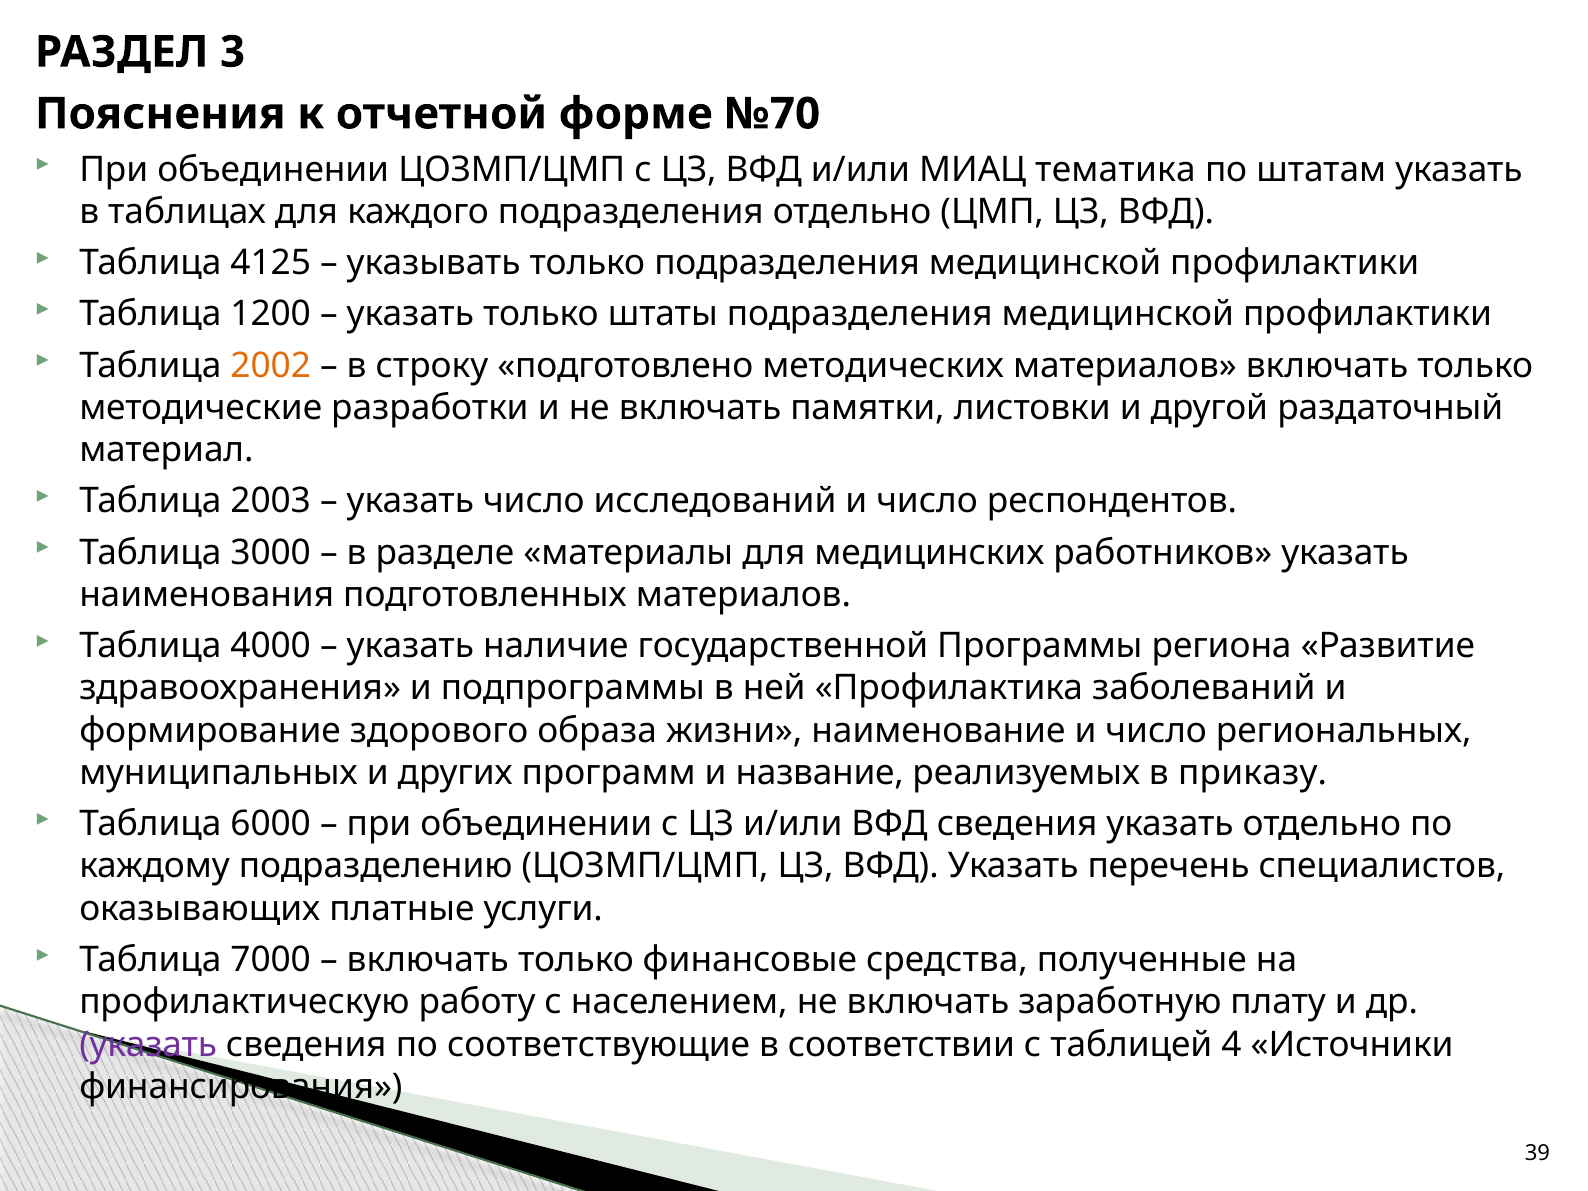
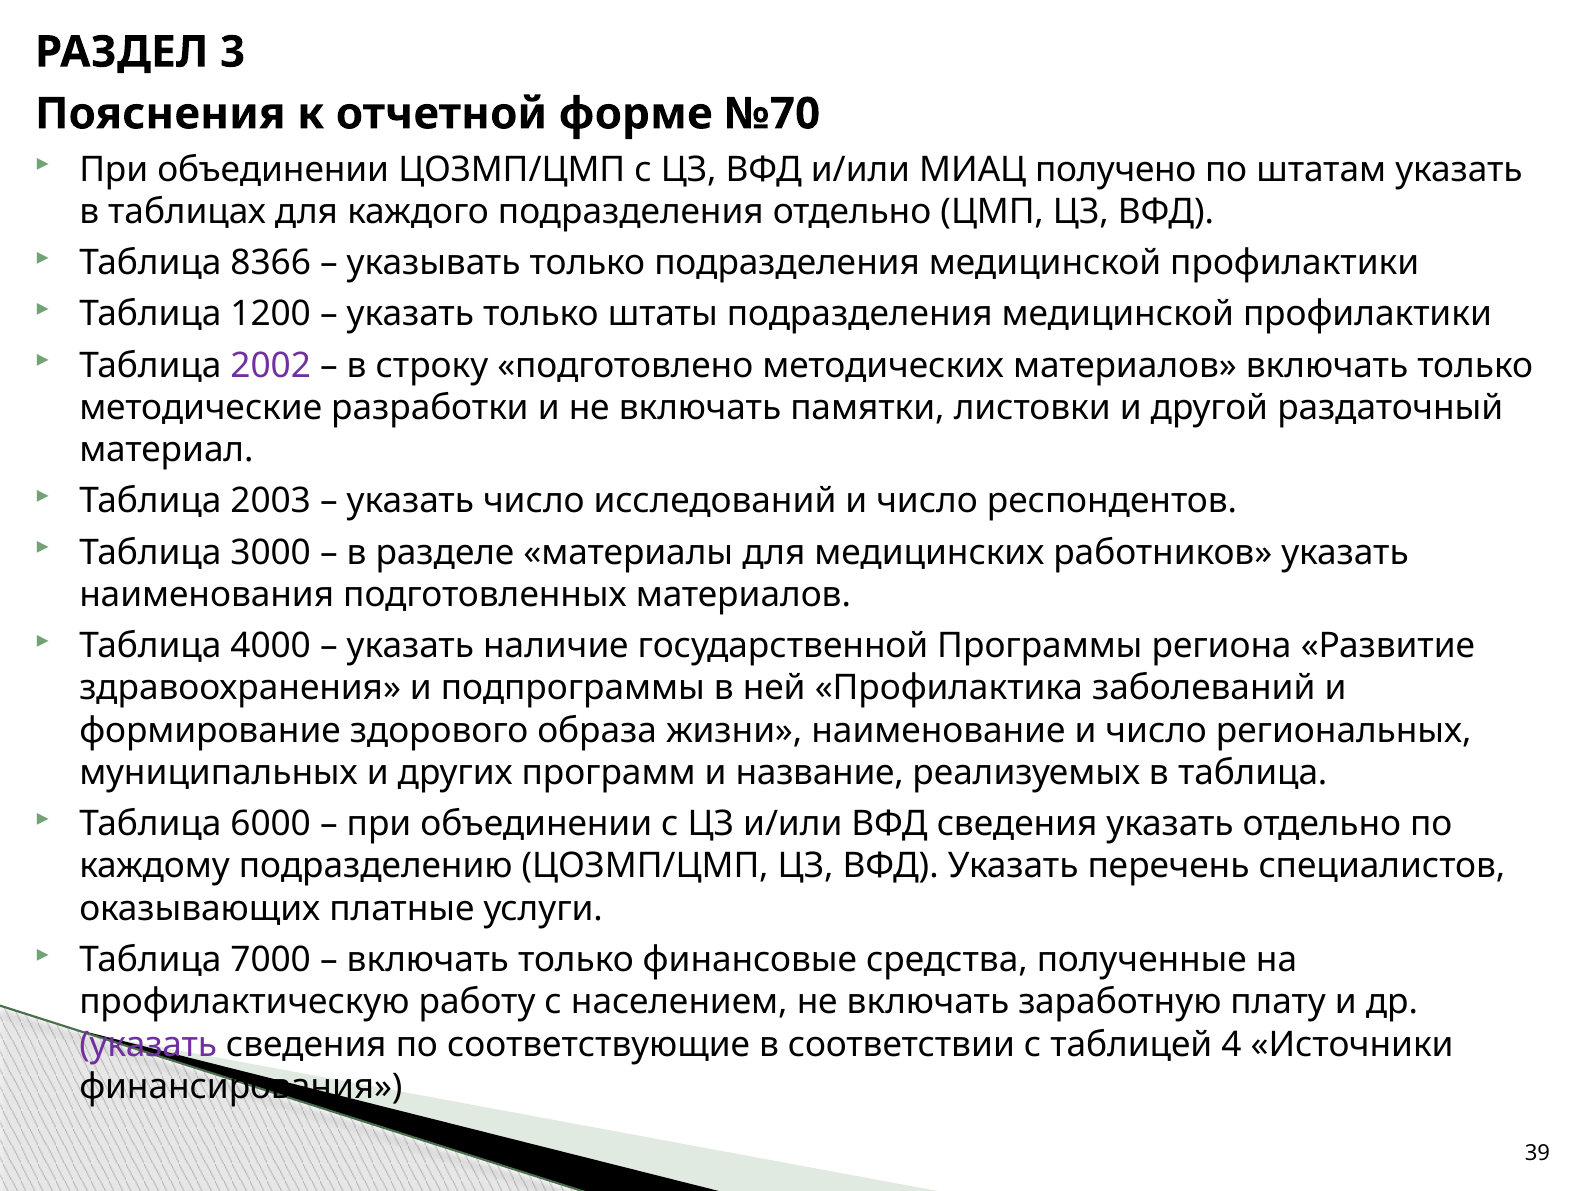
тематика: тематика -> получено
4125: 4125 -> 8366
2002 colour: orange -> purple
в приказу: приказу -> таблица
